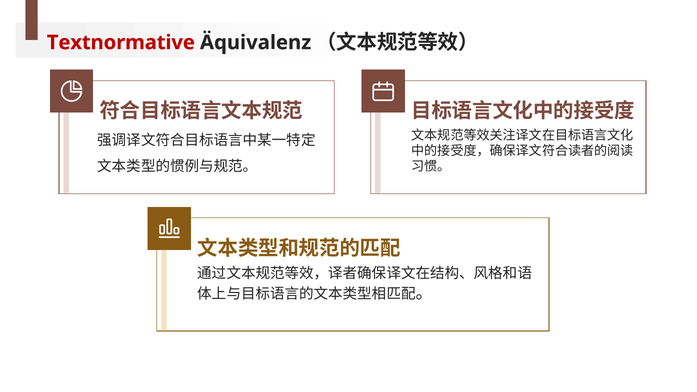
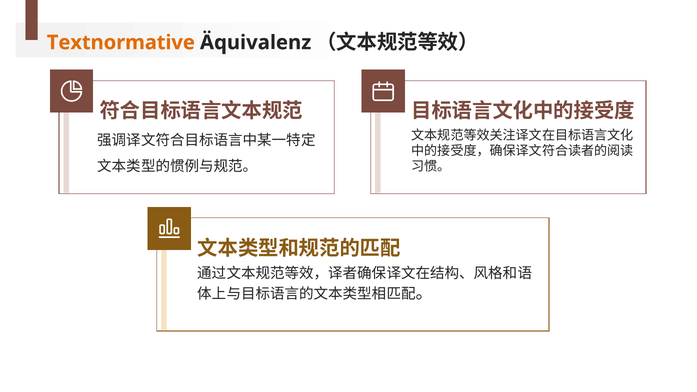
Textnormative colour: red -> orange
